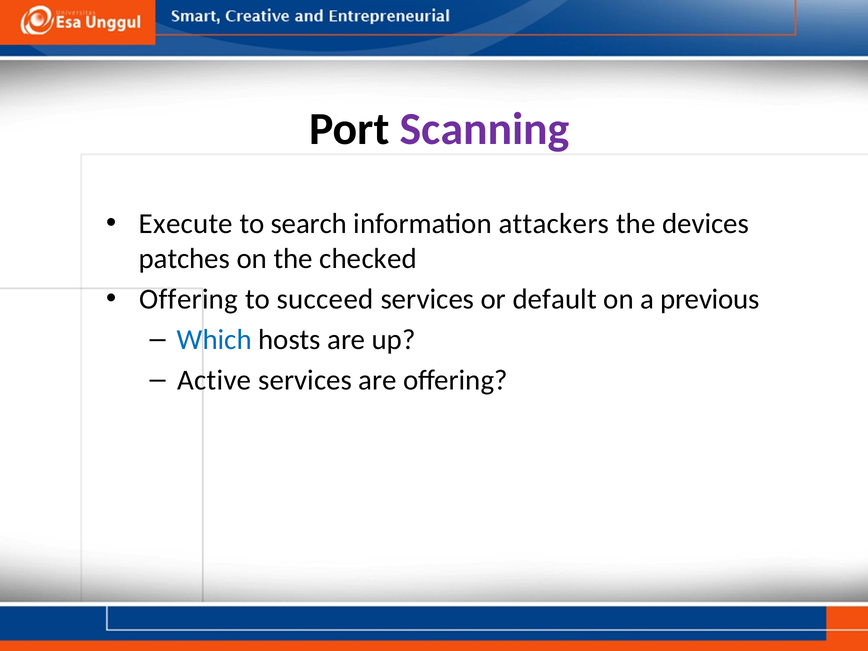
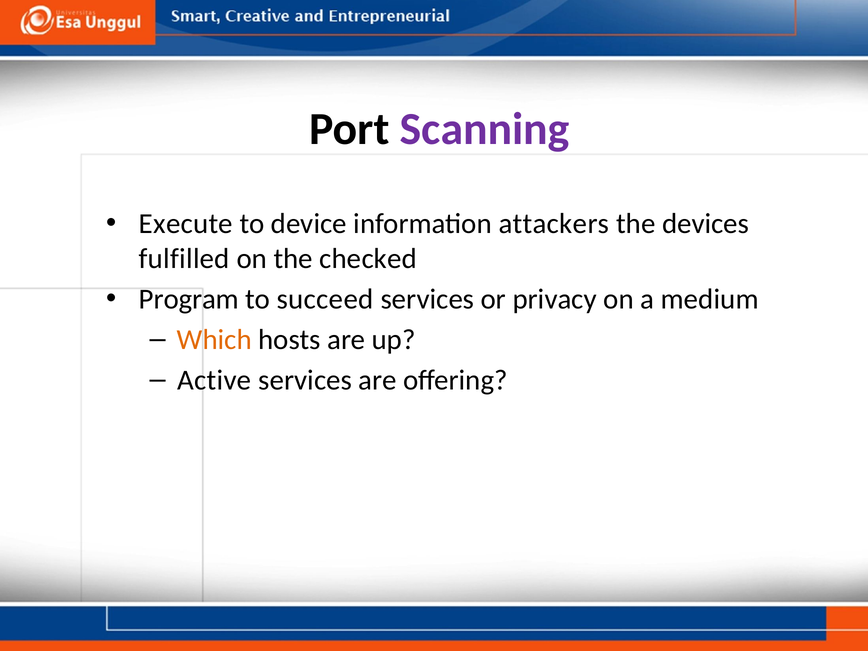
search: search -> device
patches: patches -> fulfilled
Offering at (189, 299): Offering -> Program
default: default -> privacy
previous: previous -> medium
Which colour: blue -> orange
